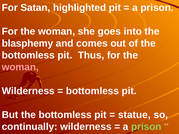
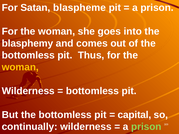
highlighted: highlighted -> blaspheme
woman at (20, 67) colour: pink -> yellow
statue: statue -> capital
